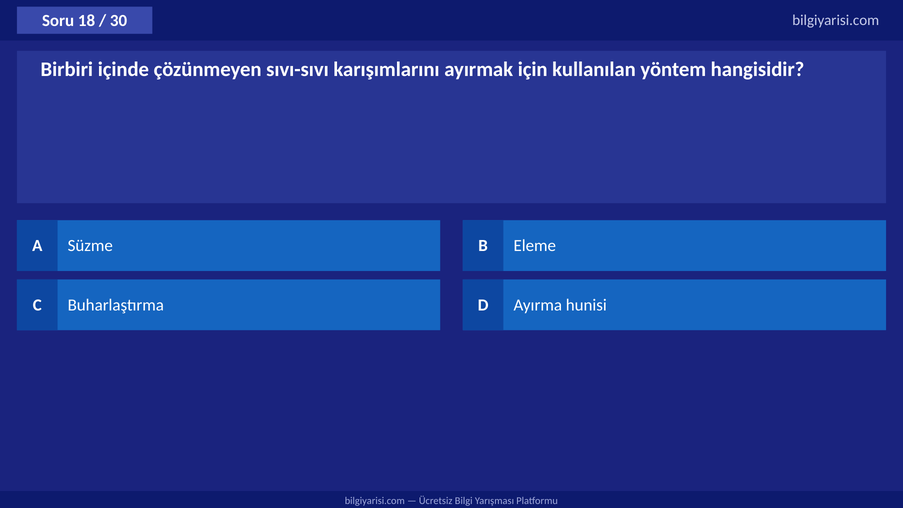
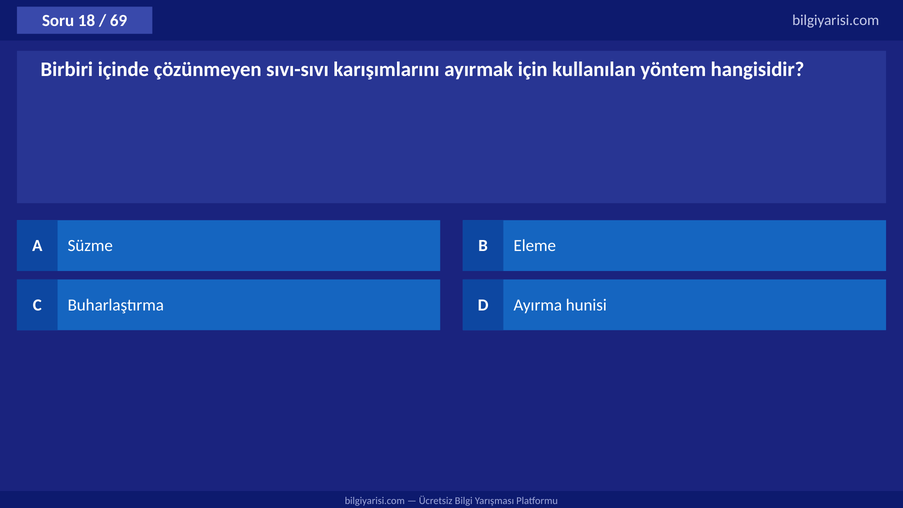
30: 30 -> 69
